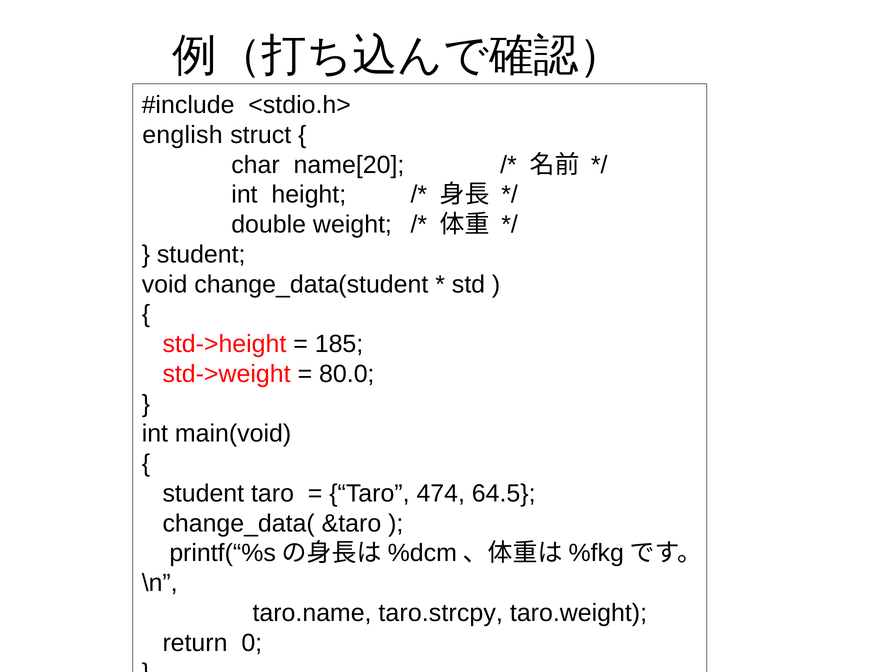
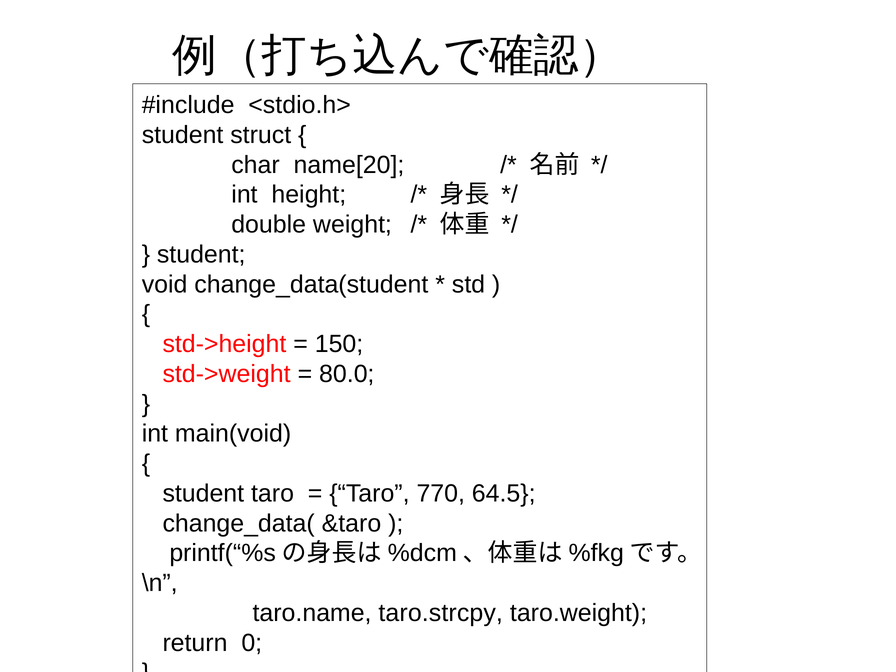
english at (182, 135): english -> student
185: 185 -> 150
474: 474 -> 770
